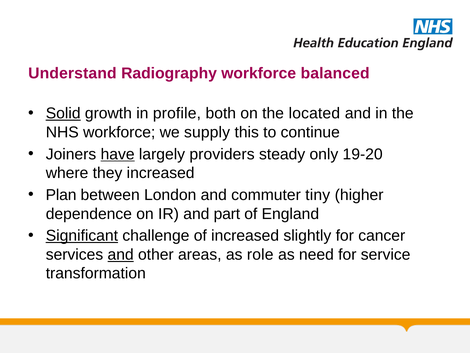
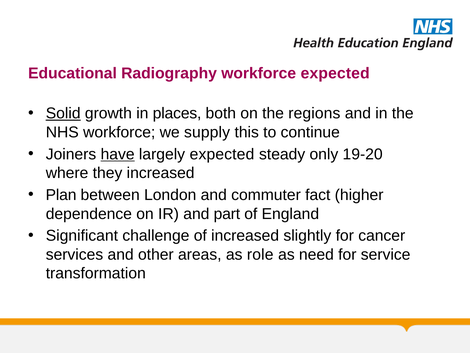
Understand: Understand -> Educational
workforce balanced: balanced -> expected
profile: profile -> places
located: located -> regions
largely providers: providers -> expected
tiny: tiny -> fact
Significant underline: present -> none
and at (121, 254) underline: present -> none
